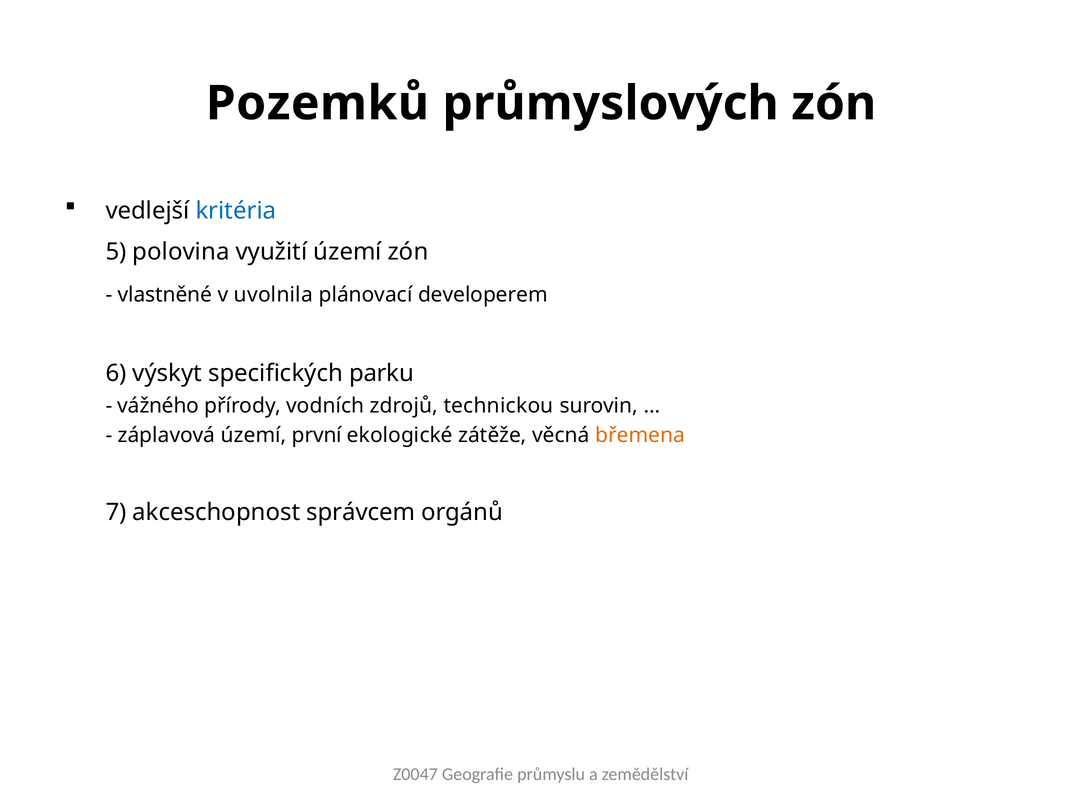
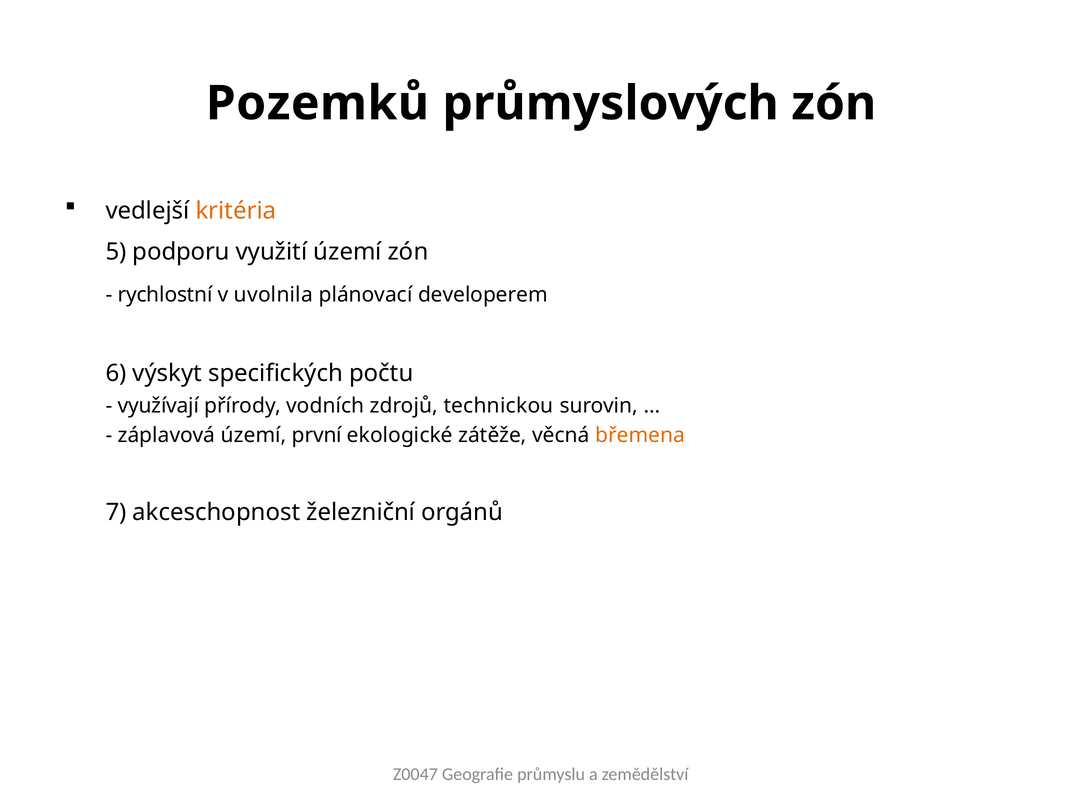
kritéria colour: blue -> orange
polovina: polovina -> podporu
vlastněné: vlastněné -> rychlostní
parku: parku -> počtu
vážného: vážného -> využívají
správcem: správcem -> železniční
